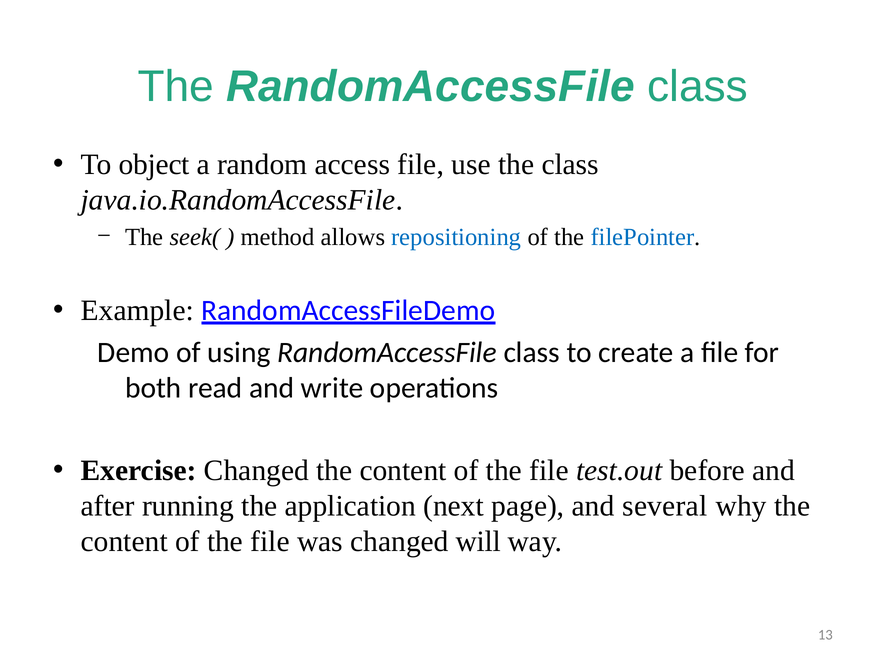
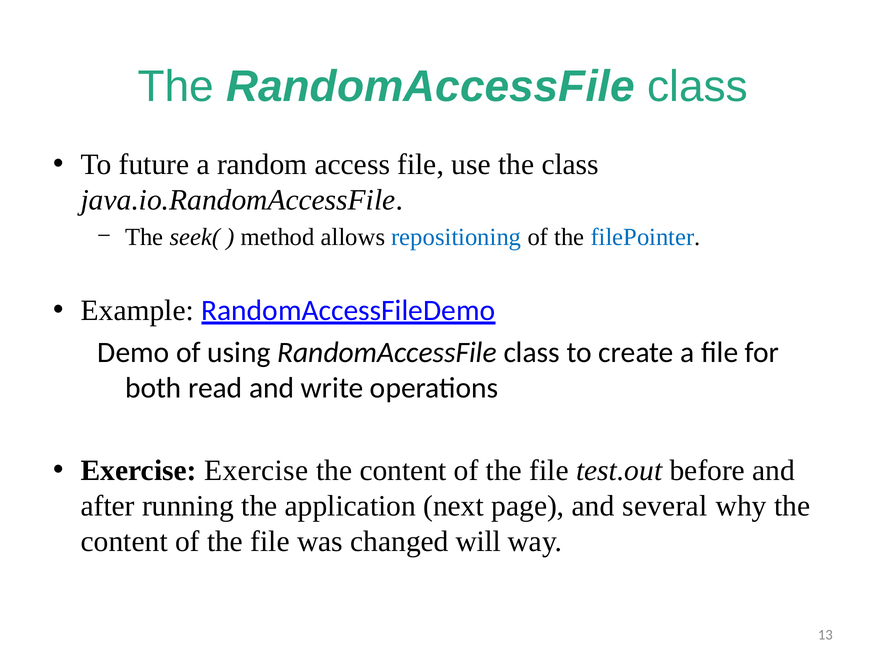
object: object -> future
Exercise Changed: Changed -> Exercise
